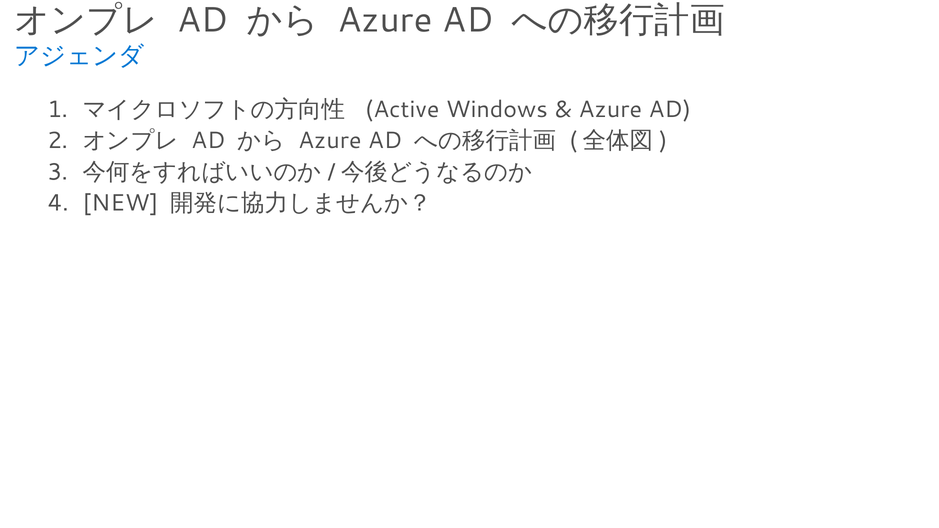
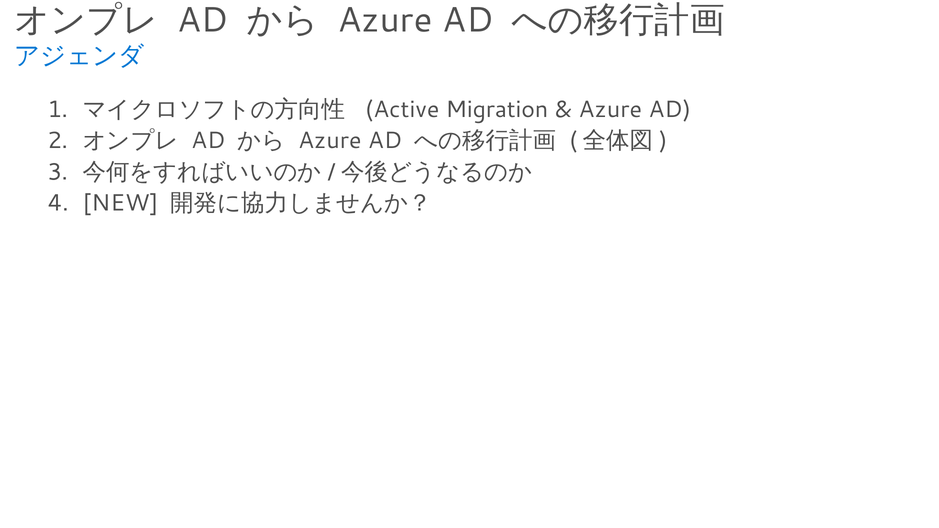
Windows: Windows -> Migration
